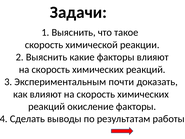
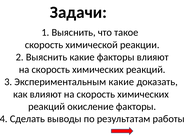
Экспериментальным почти: почти -> какие
